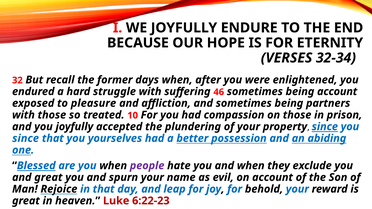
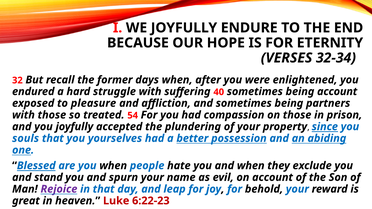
46: 46 -> 40
10: 10 -> 54
since at (26, 138): since -> souls
people colour: purple -> blue
and great: great -> stand
Rejoice colour: black -> purple
